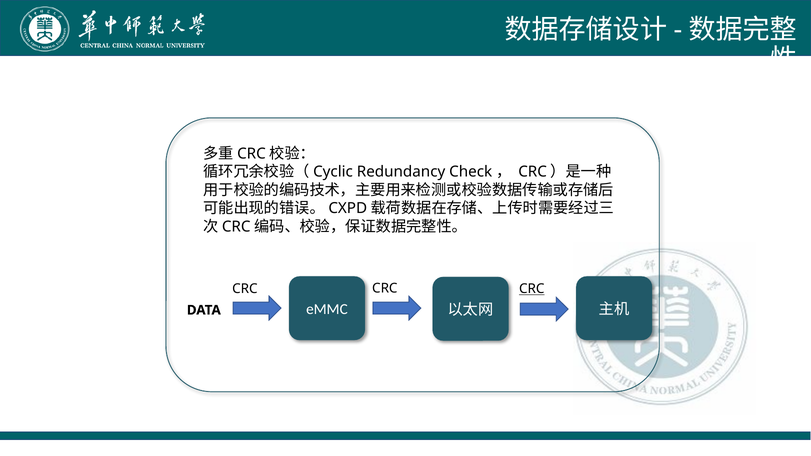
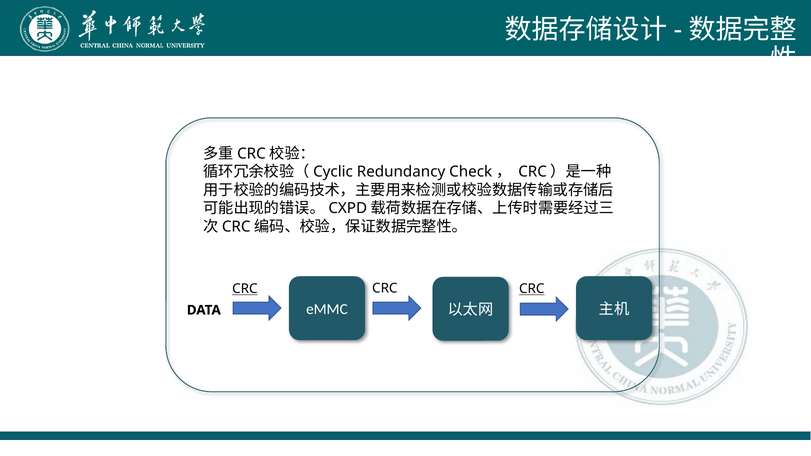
CRC at (245, 289) underline: none -> present
